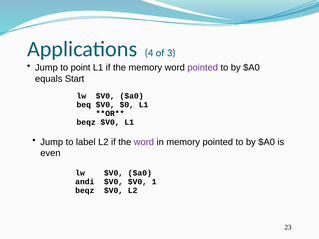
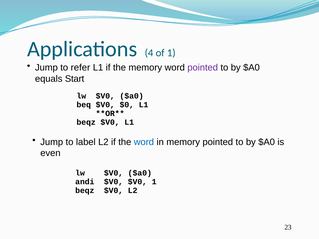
of 3: 3 -> 1
point: point -> refer
word at (144, 142) colour: purple -> blue
